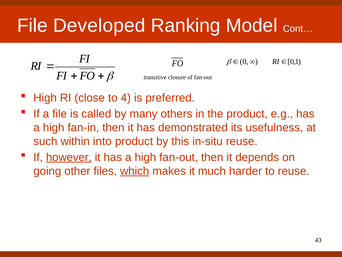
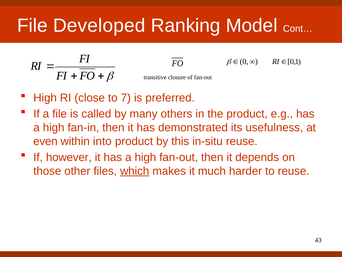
4: 4 -> 7
such: such -> even
however underline: present -> none
going: going -> those
